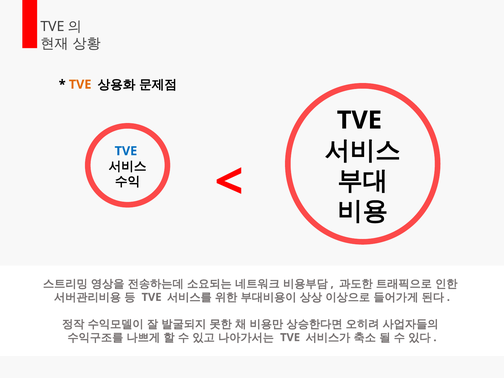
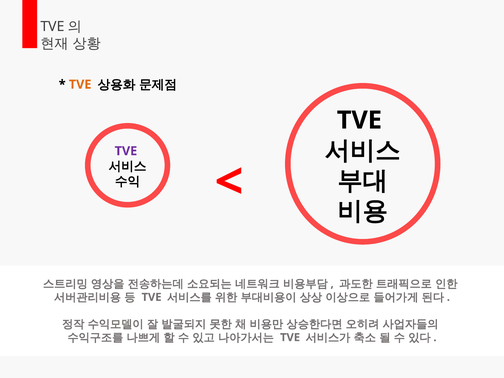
TVE at (126, 151) colour: blue -> purple
